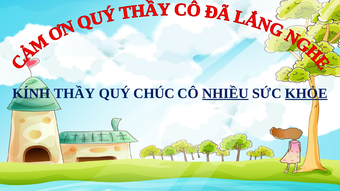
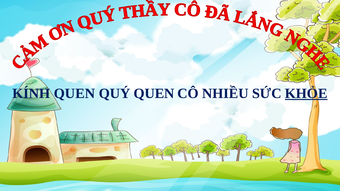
KÍNH THẦY: THẦY -> QUEN
QUÝ CHÚC: CHÚC -> QUEN
NHIỀU underline: present -> none
